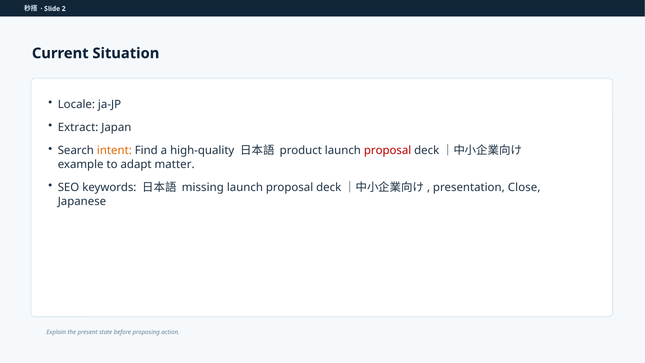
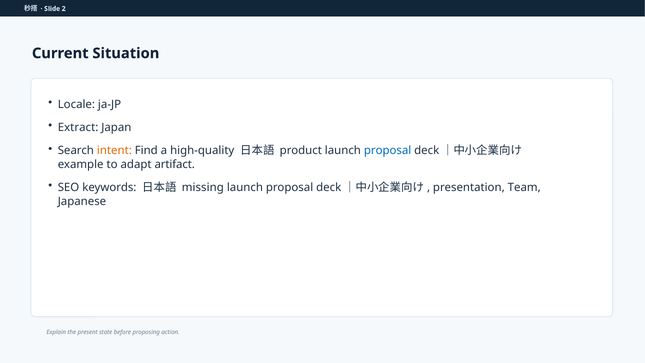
proposal at (388, 151) colour: red -> blue
matter: matter -> artifact
Close: Close -> Team
